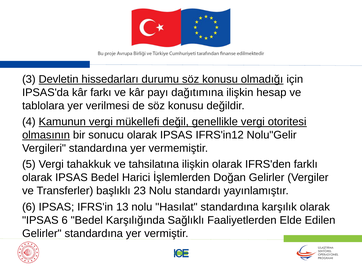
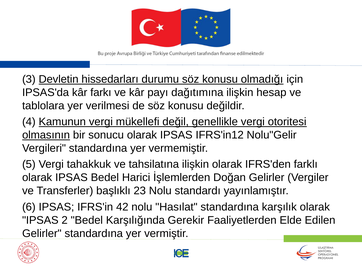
13: 13 -> 42
IPSAS 6: 6 -> 2
Sağlıklı: Sağlıklı -> Gerekir
